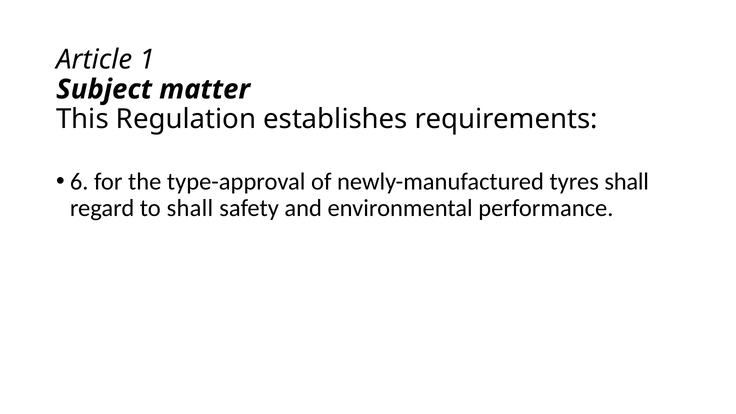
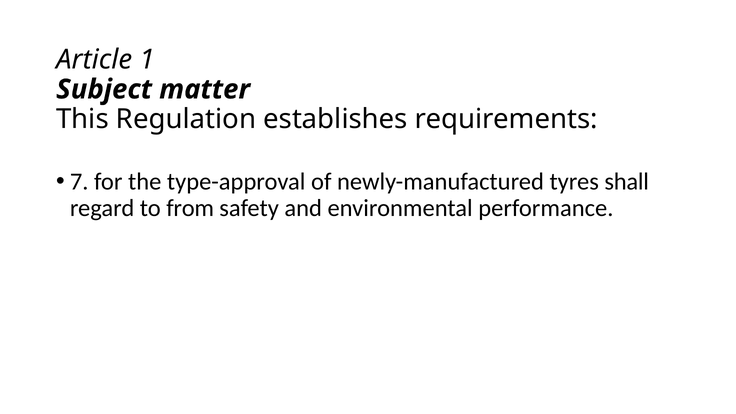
6: 6 -> 7
to shall: shall -> from
